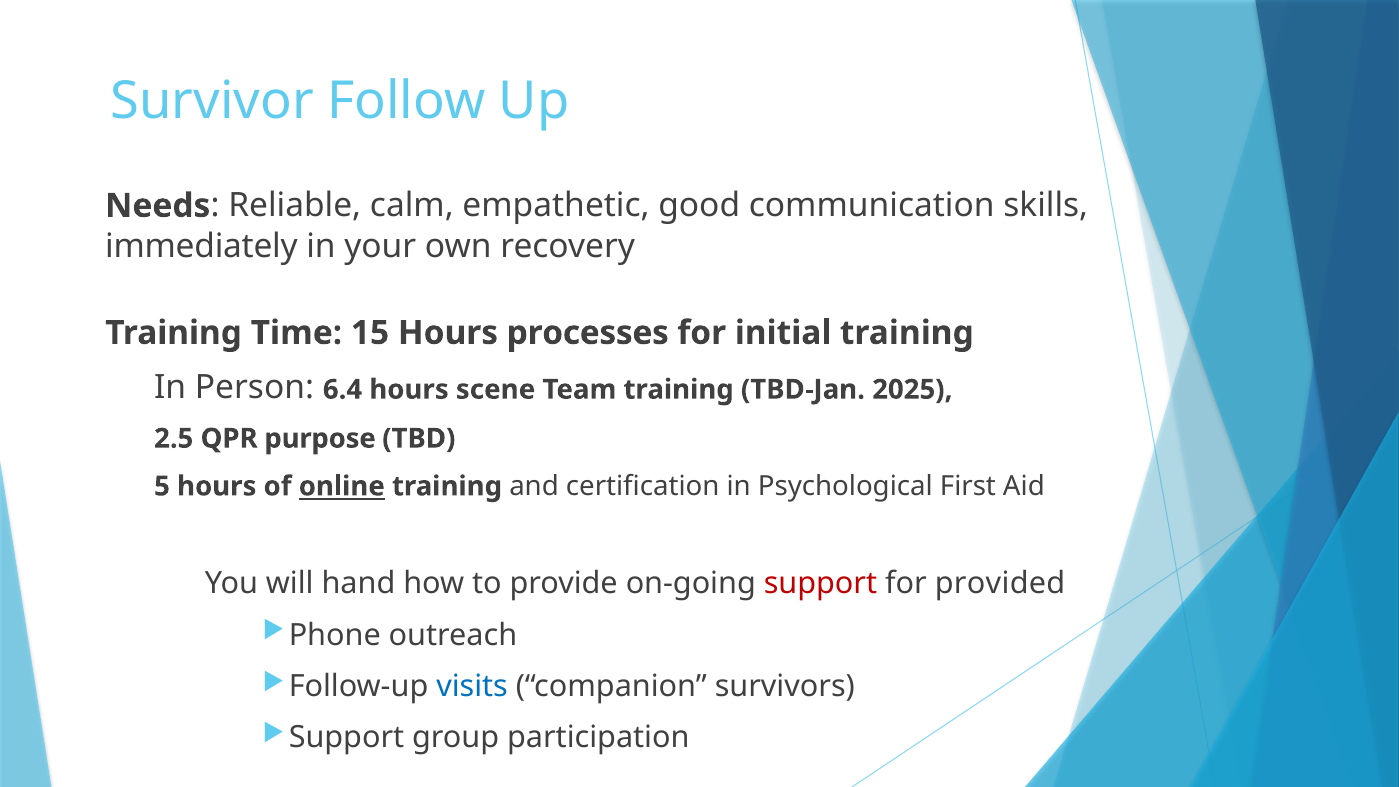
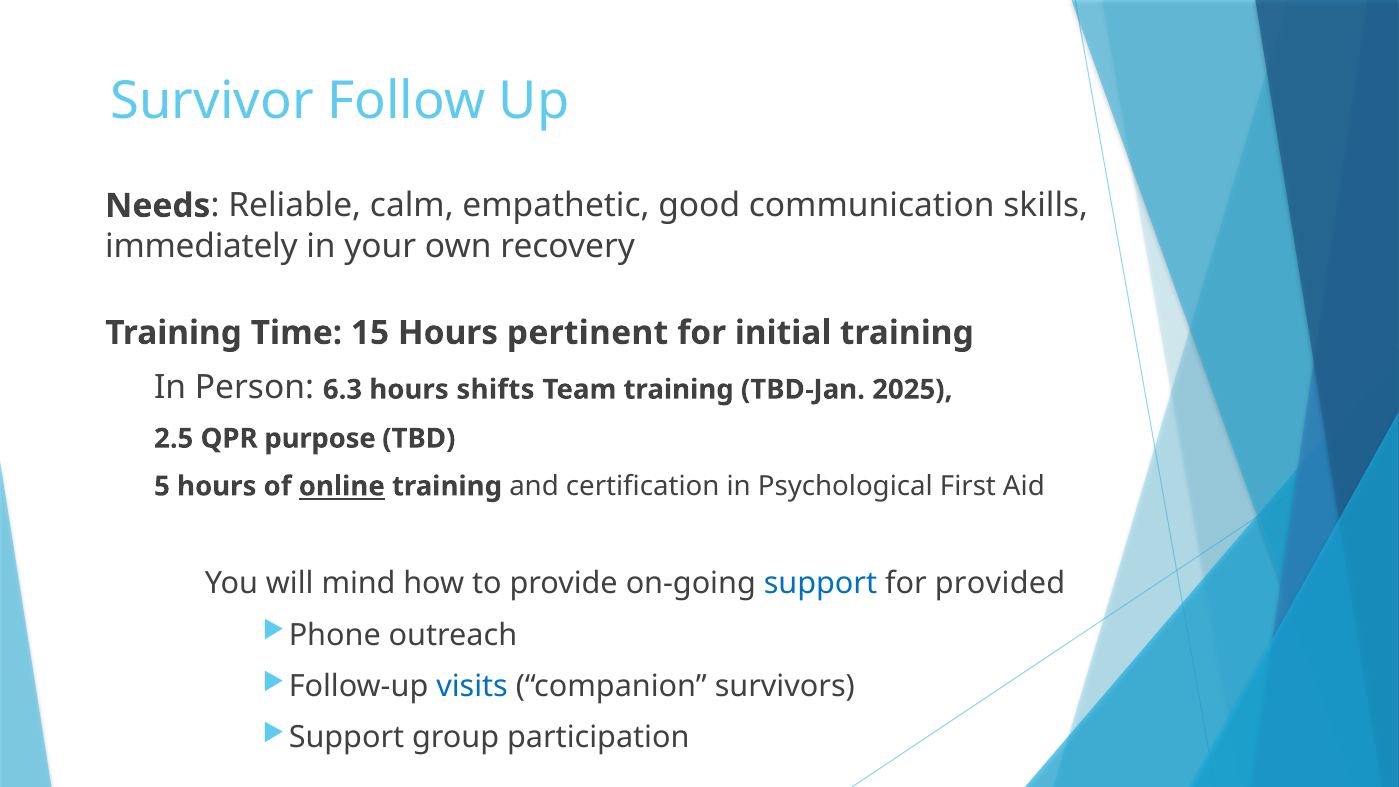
processes: processes -> pertinent
6.4: 6.4 -> 6.3
scene: scene -> shifts
hand: hand -> mind
support at (820, 584) colour: red -> blue
